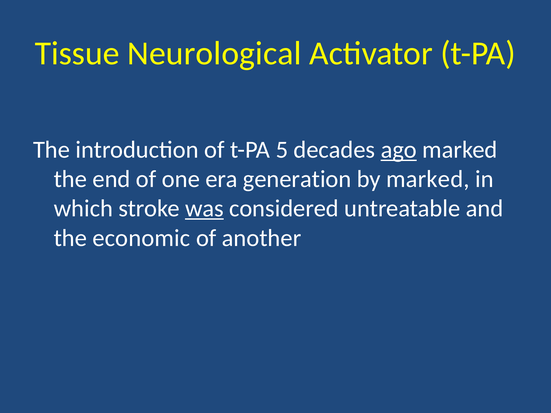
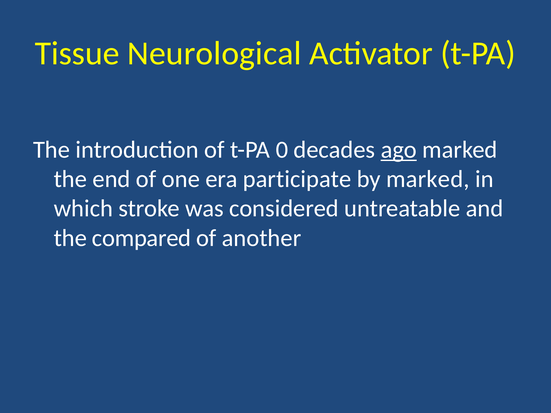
5: 5 -> 0
generation: generation -> participate
was underline: present -> none
economic: economic -> compared
